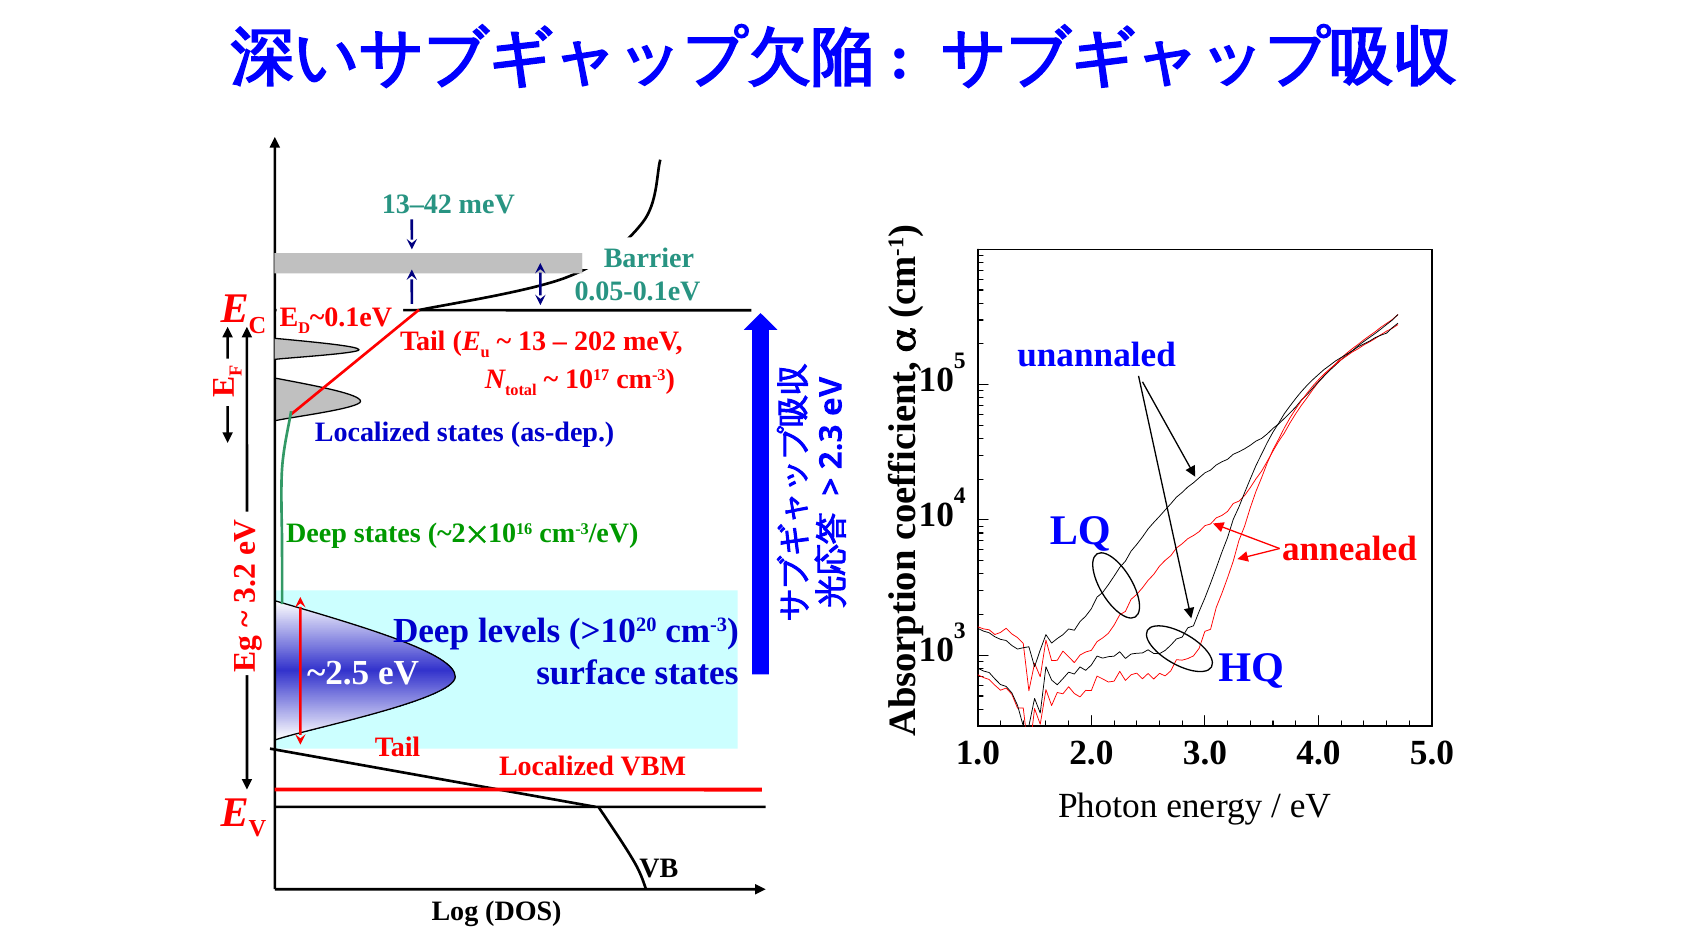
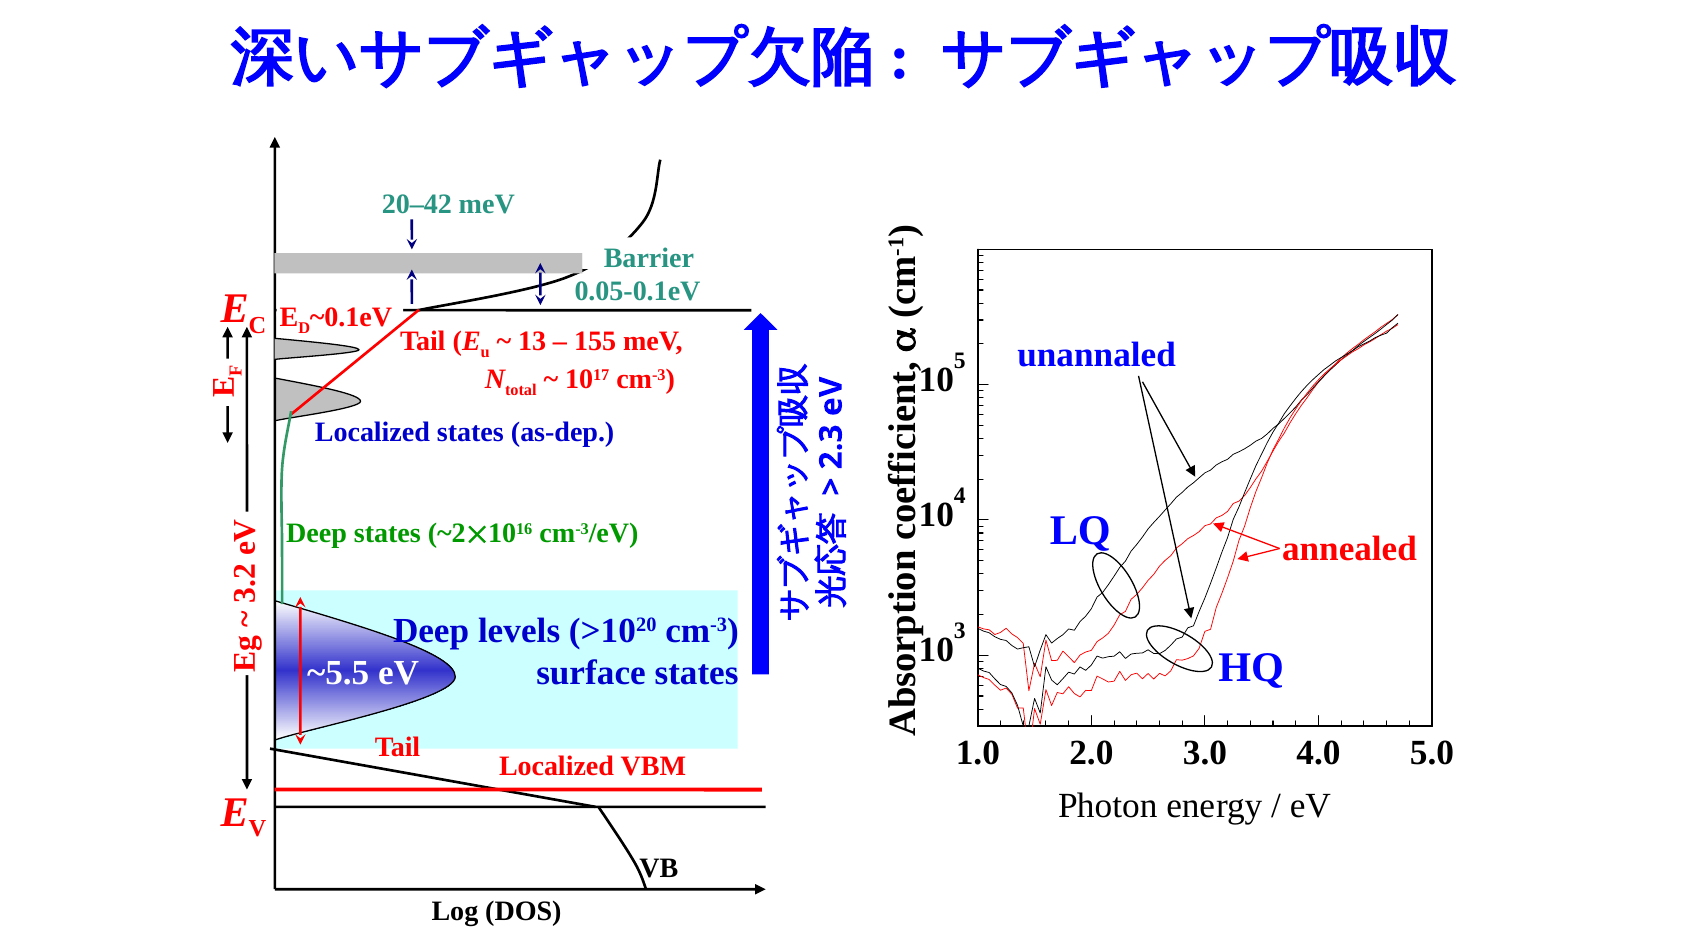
13–42: 13–42 -> 20–42
202: 202 -> 155
~2.5: ~2.5 -> ~5.5
